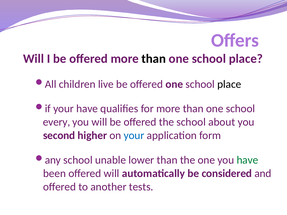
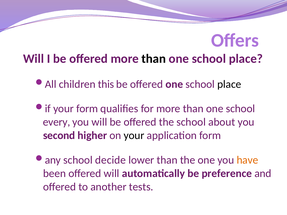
live: live -> this
your have: have -> form
your at (134, 136) colour: blue -> black
unable: unable -> decide
have at (247, 160) colour: green -> orange
considered: considered -> preference
